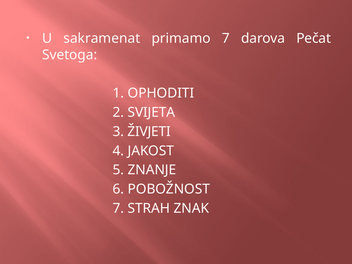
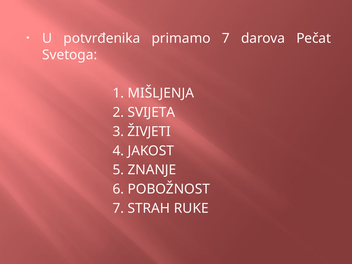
sakramenat: sakramenat -> potvrđenika
OPHODITI: OPHODITI -> MIŠLJENJA
ZNAK: ZNAK -> RUKE
